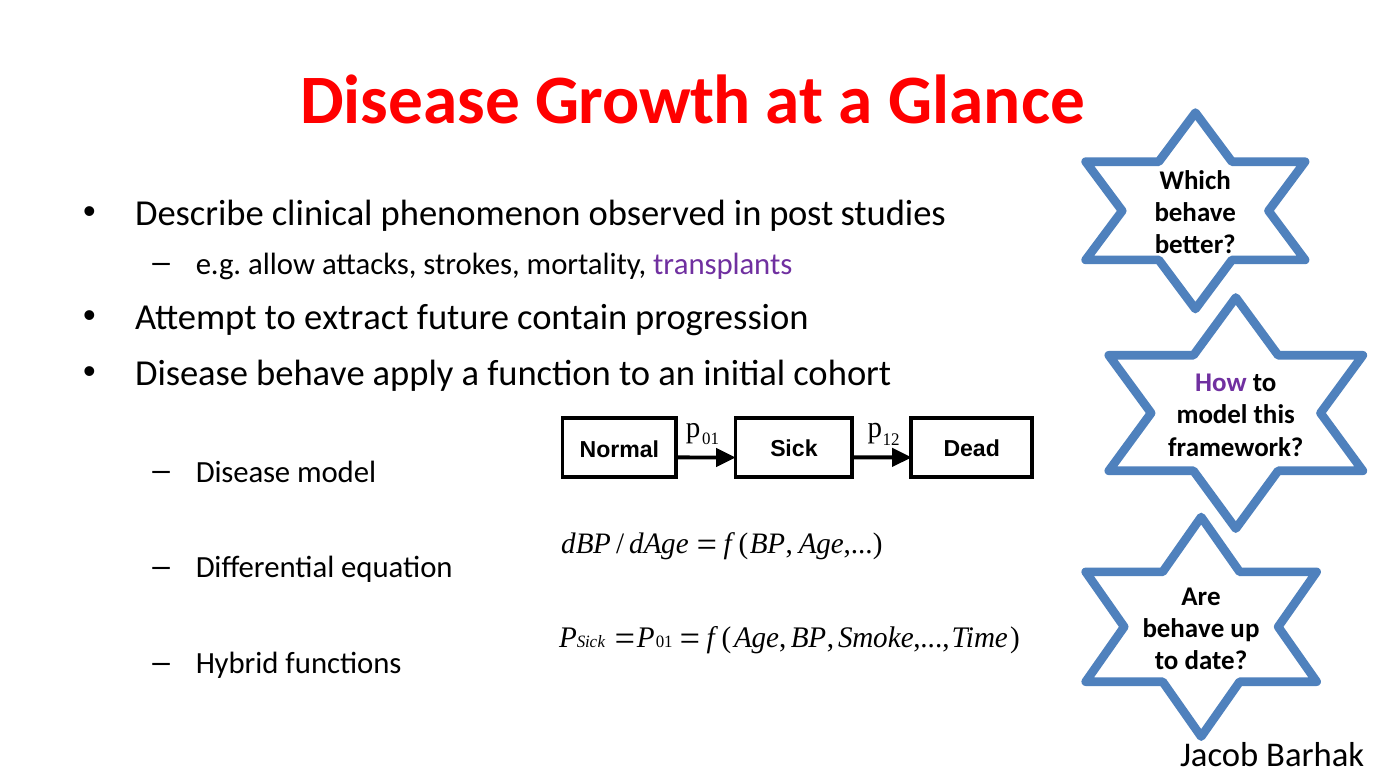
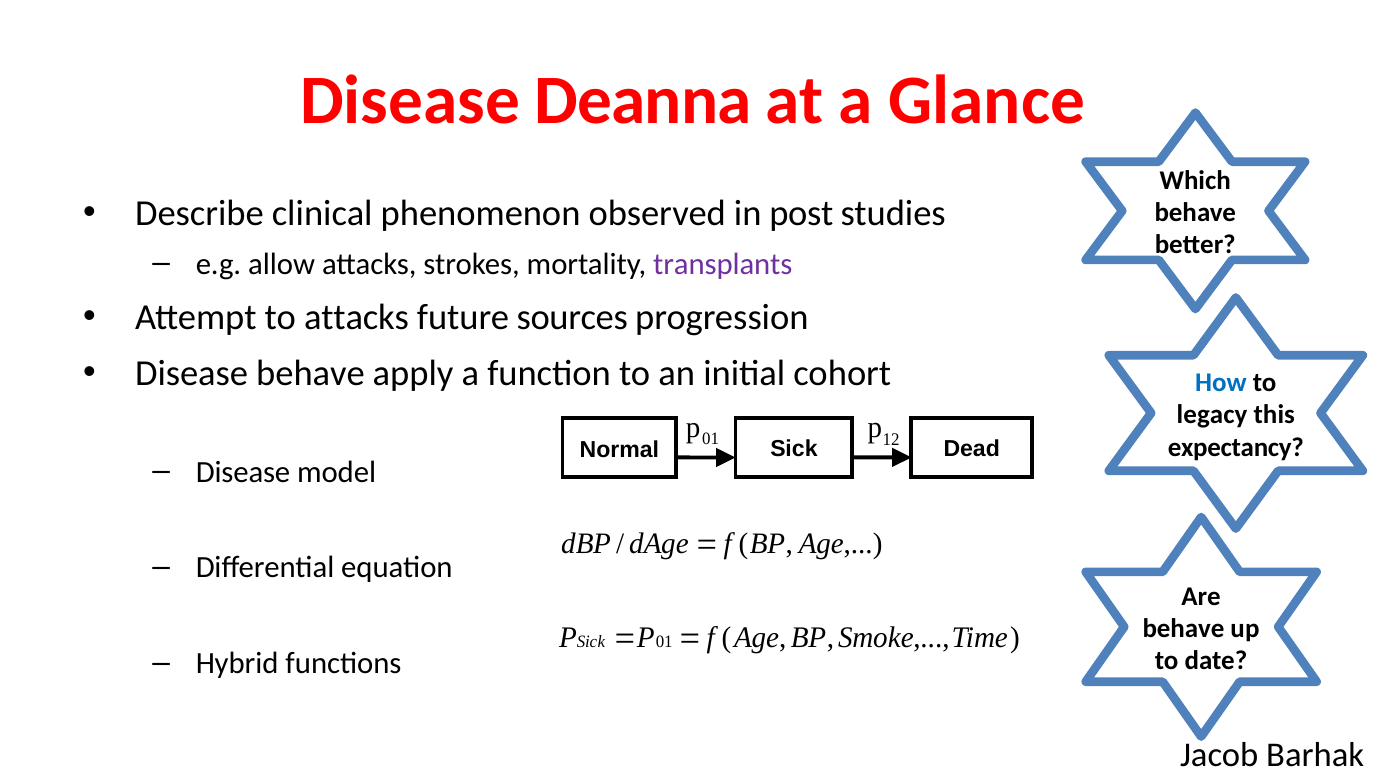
Growth: Growth -> Deanna
to extract: extract -> attacks
contain: contain -> sources
How colour: purple -> blue
model at (1212, 415): model -> legacy
framework: framework -> expectancy
